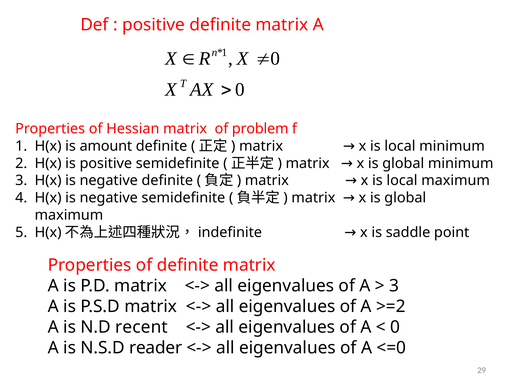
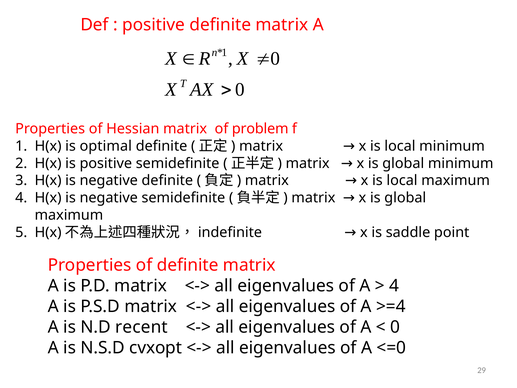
amount: amount -> optimal
3 at (394, 286): 3 -> 4
>=2: >=2 -> >=4
reader: reader -> cvxopt
